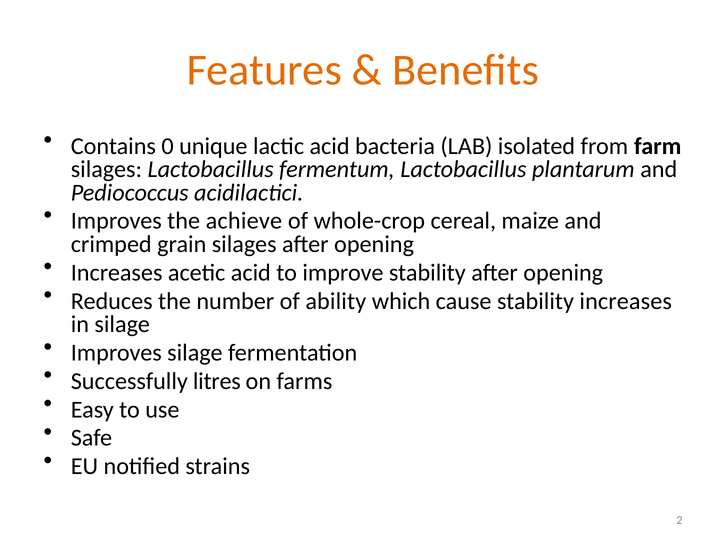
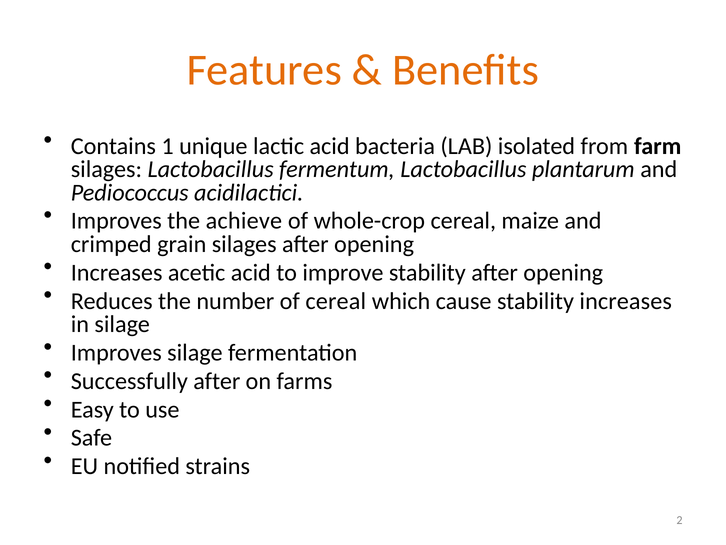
0: 0 -> 1
of ability: ability -> cereal
Successfully litres: litres -> after
